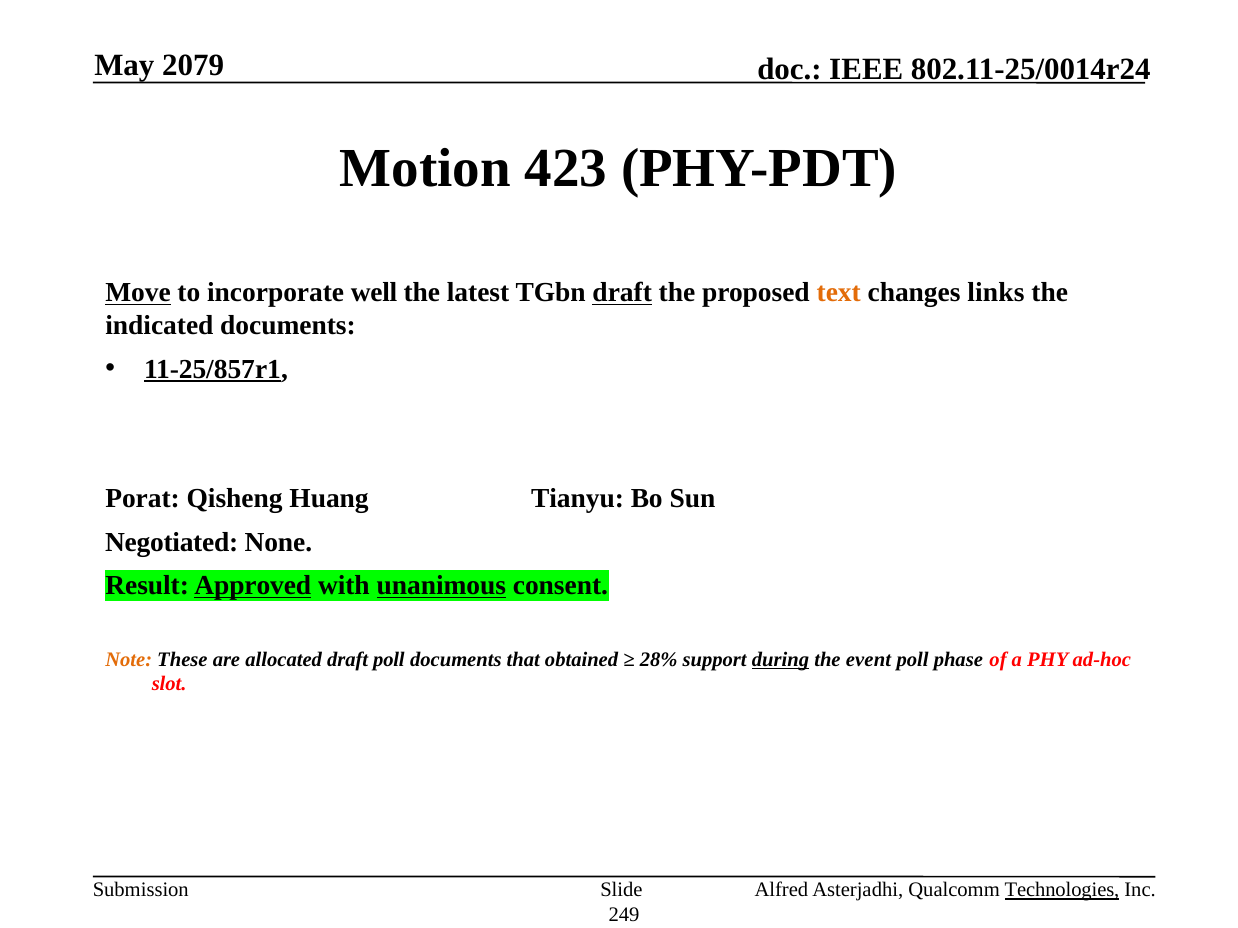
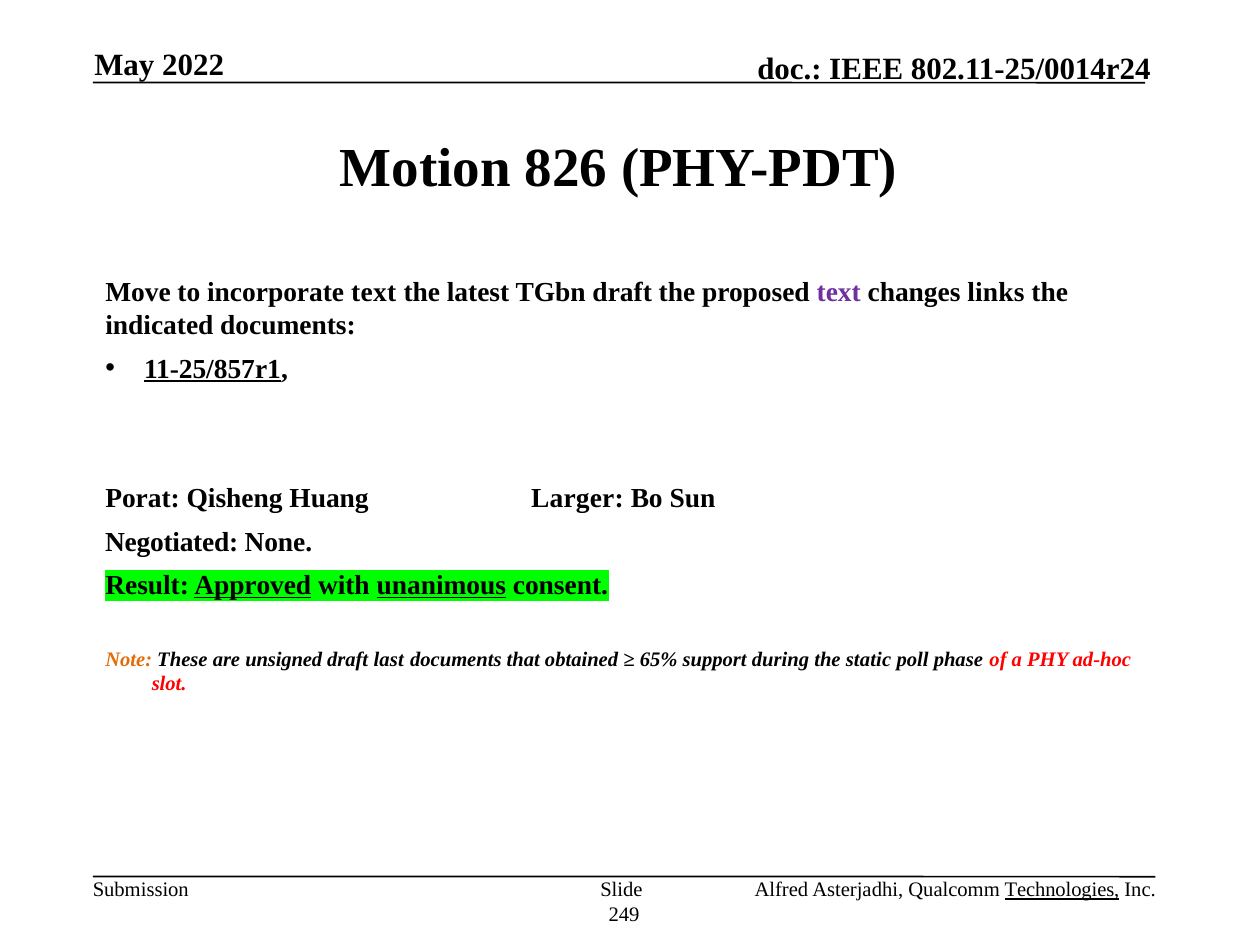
2079: 2079 -> 2022
423: 423 -> 826
Move underline: present -> none
incorporate well: well -> text
draft at (622, 293) underline: present -> none
text at (839, 293) colour: orange -> purple
Tianyu: Tianyu -> Larger
allocated: allocated -> unsigned
draft poll: poll -> last
28%: 28% -> 65%
during underline: present -> none
event: event -> static
